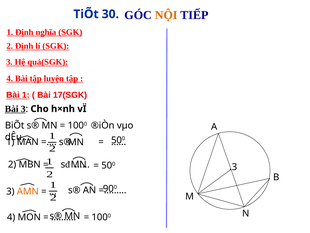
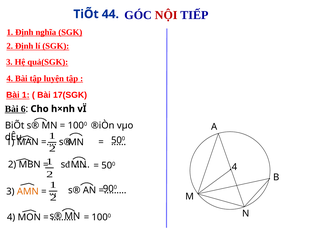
30: 30 -> 44
NỘI colour: orange -> red
Bài 3: 3 -> 6
.3: .3 -> .4
